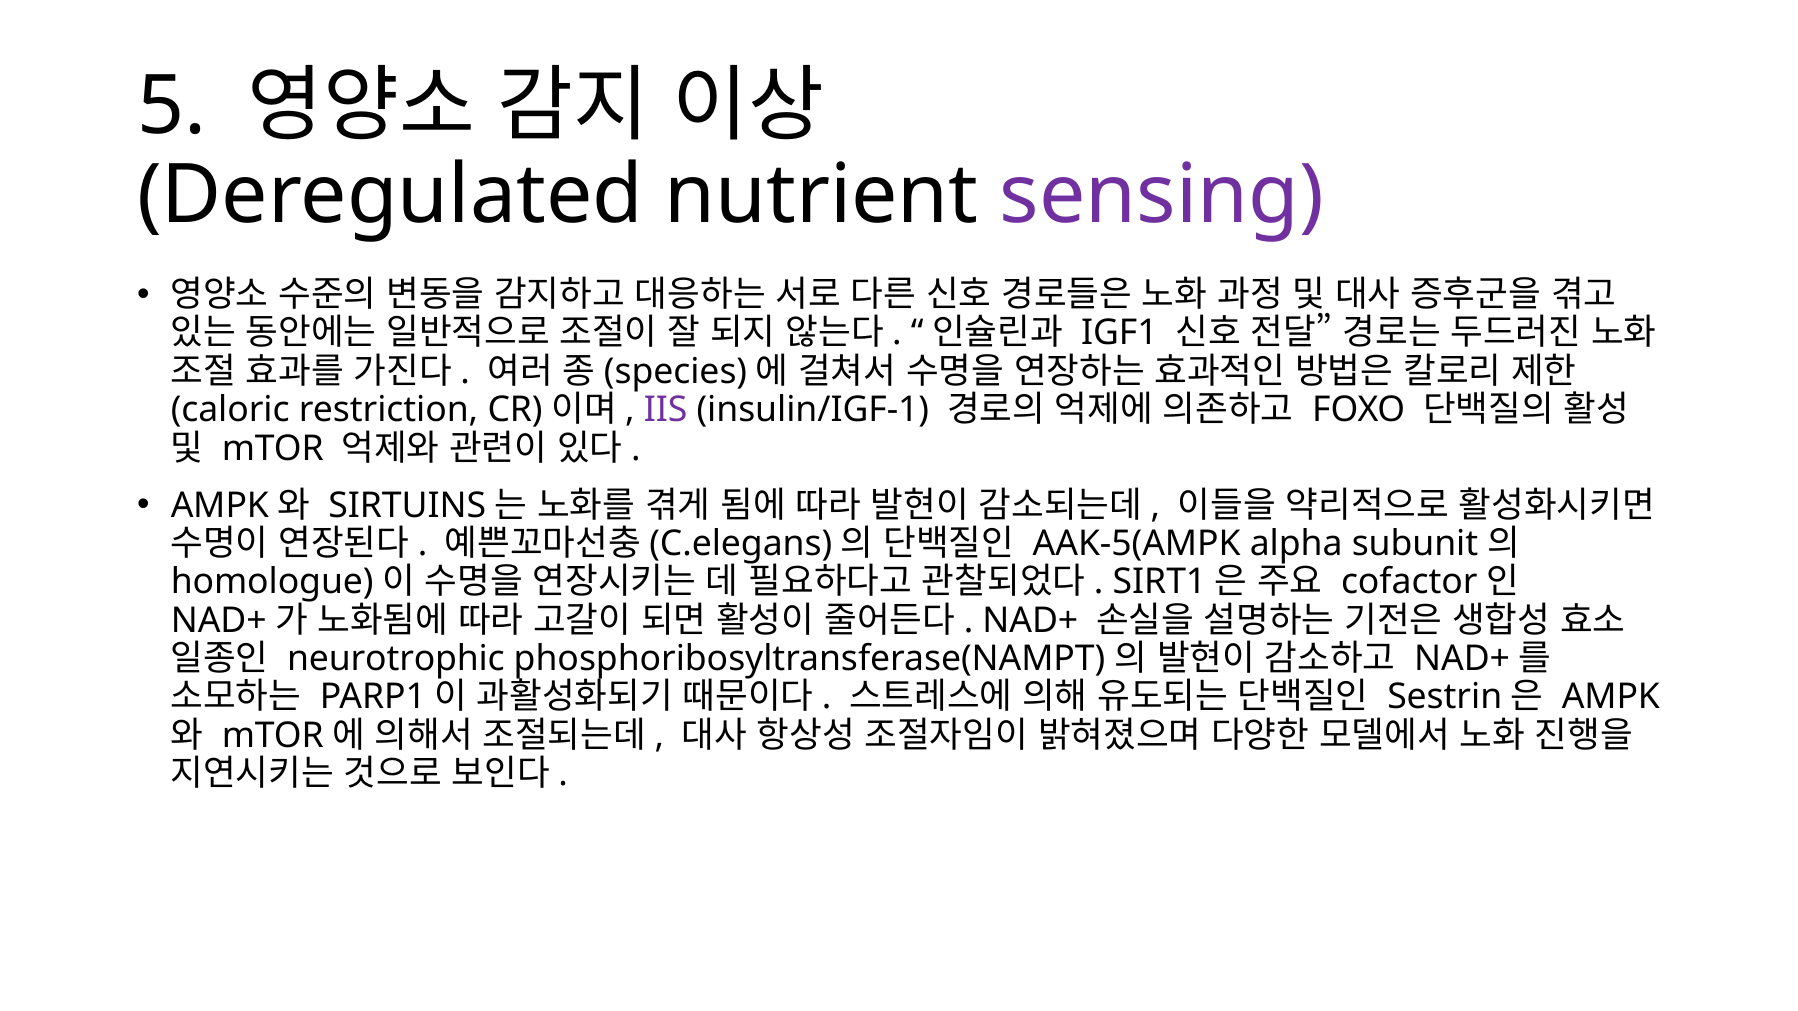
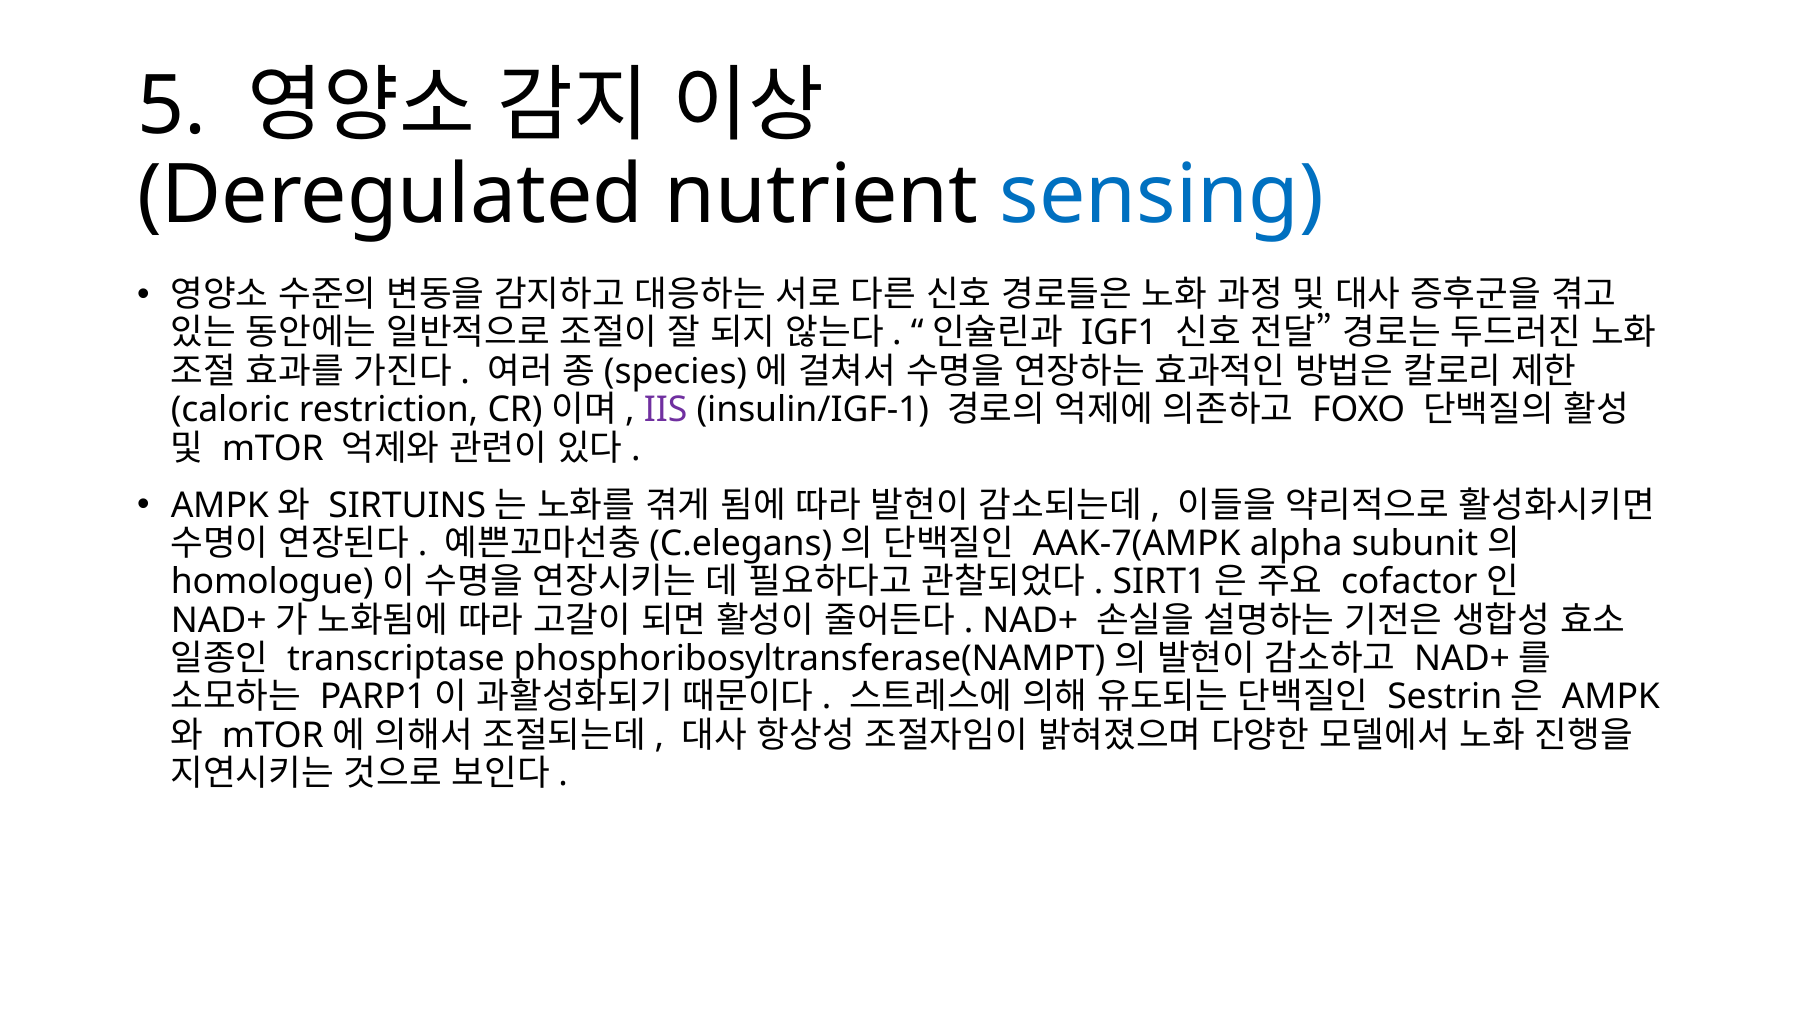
sensing colour: purple -> blue
AAK-5(AMPK: AAK-5(AMPK -> AAK-7(AMPK
neurotrophic: neurotrophic -> transcriptase
